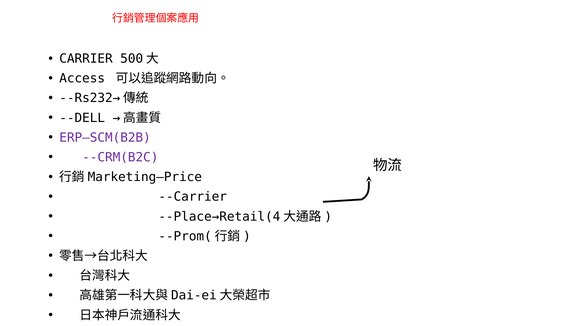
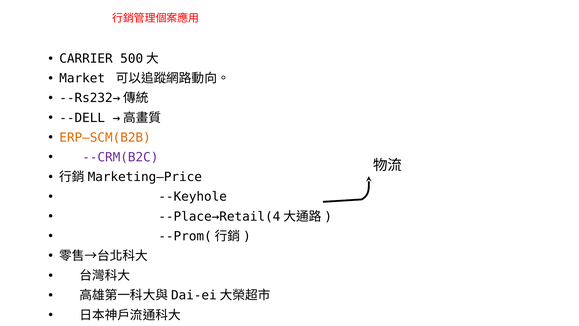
Access: Access -> Market
ERP—SCM(B2B colour: purple -> orange
--Carrier: --Carrier -> --Keyhole
